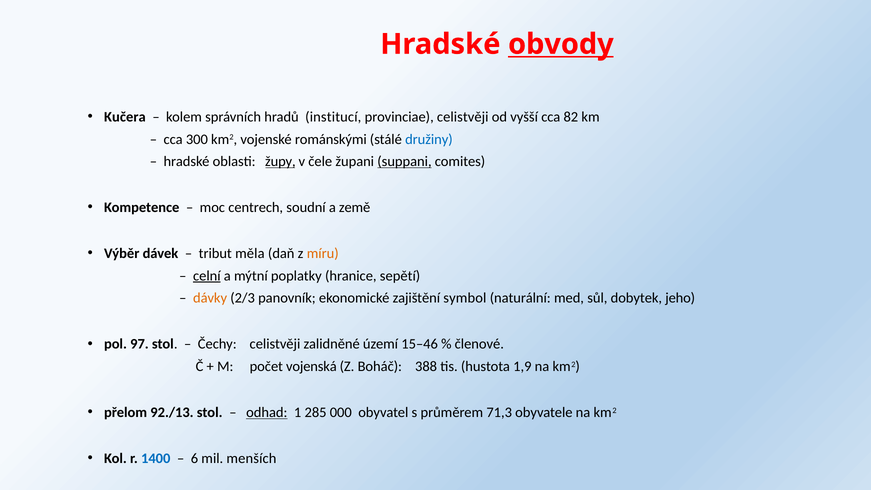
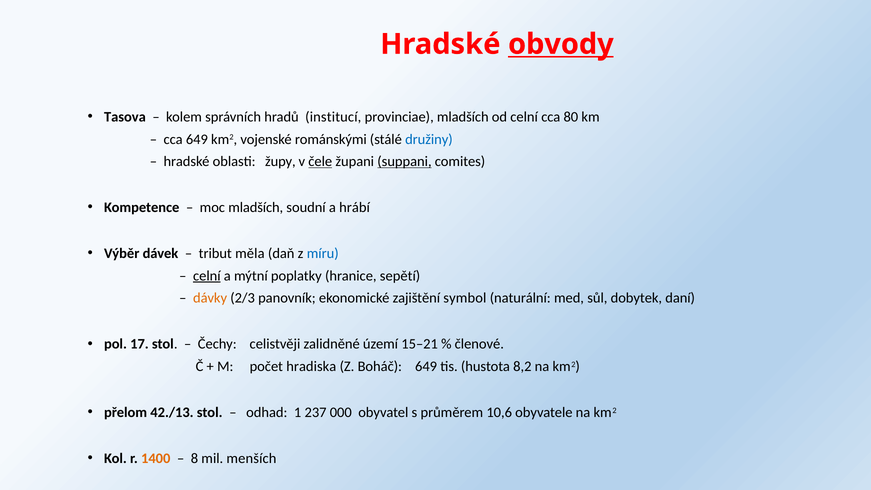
Kučera: Kučera -> Tasova
provinciae celistvěji: celistvěji -> mladších
od vyšší: vyšší -> celní
82: 82 -> 80
cca 300: 300 -> 649
župy underline: present -> none
čele underline: none -> present
moc centrech: centrech -> mladších
země: země -> hrábí
míru colour: orange -> blue
jeho: jeho -> daní
97: 97 -> 17
15–46: 15–46 -> 15–21
vojenská: vojenská -> hradiska
Boháč 388: 388 -> 649
1,9: 1,9 -> 8,2
92./13: 92./13 -> 42./13
odhad underline: present -> none
285: 285 -> 237
71,3: 71,3 -> 10,6
1400 colour: blue -> orange
6: 6 -> 8
